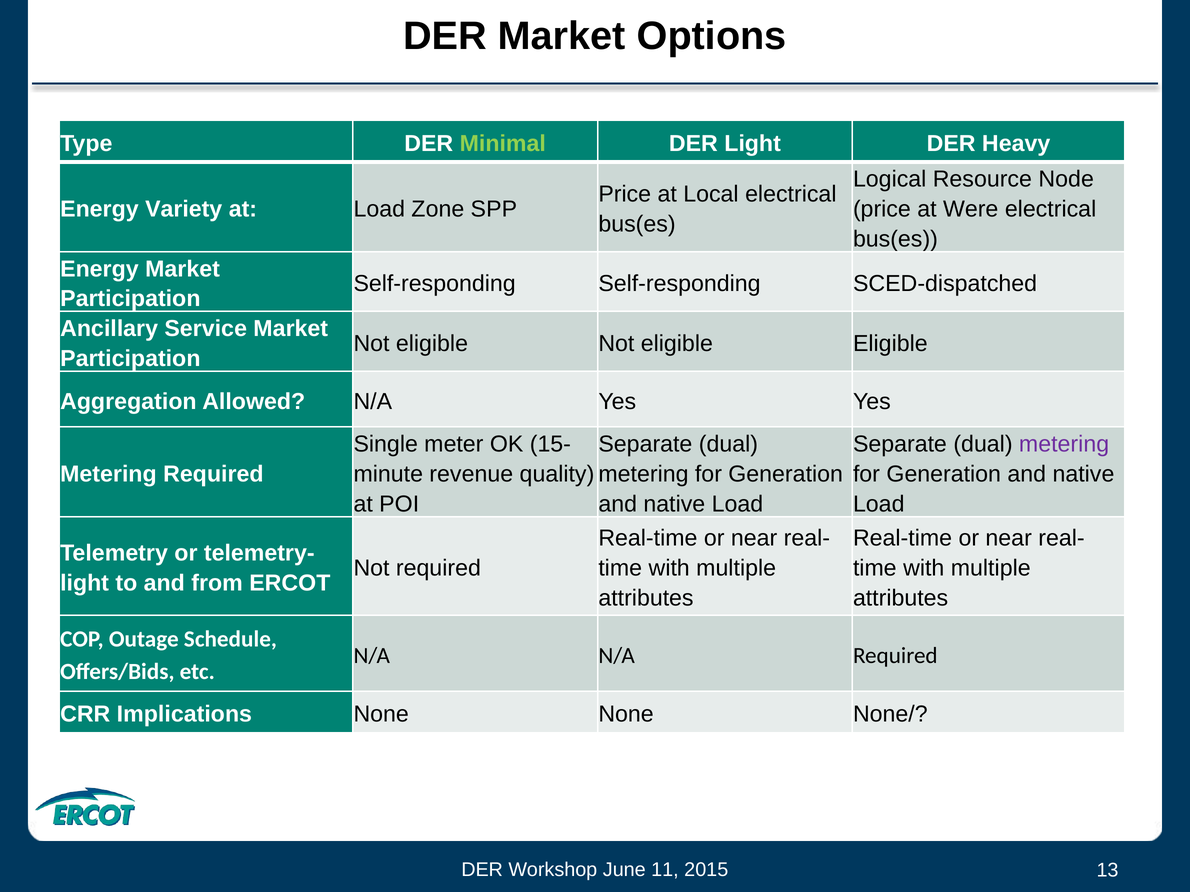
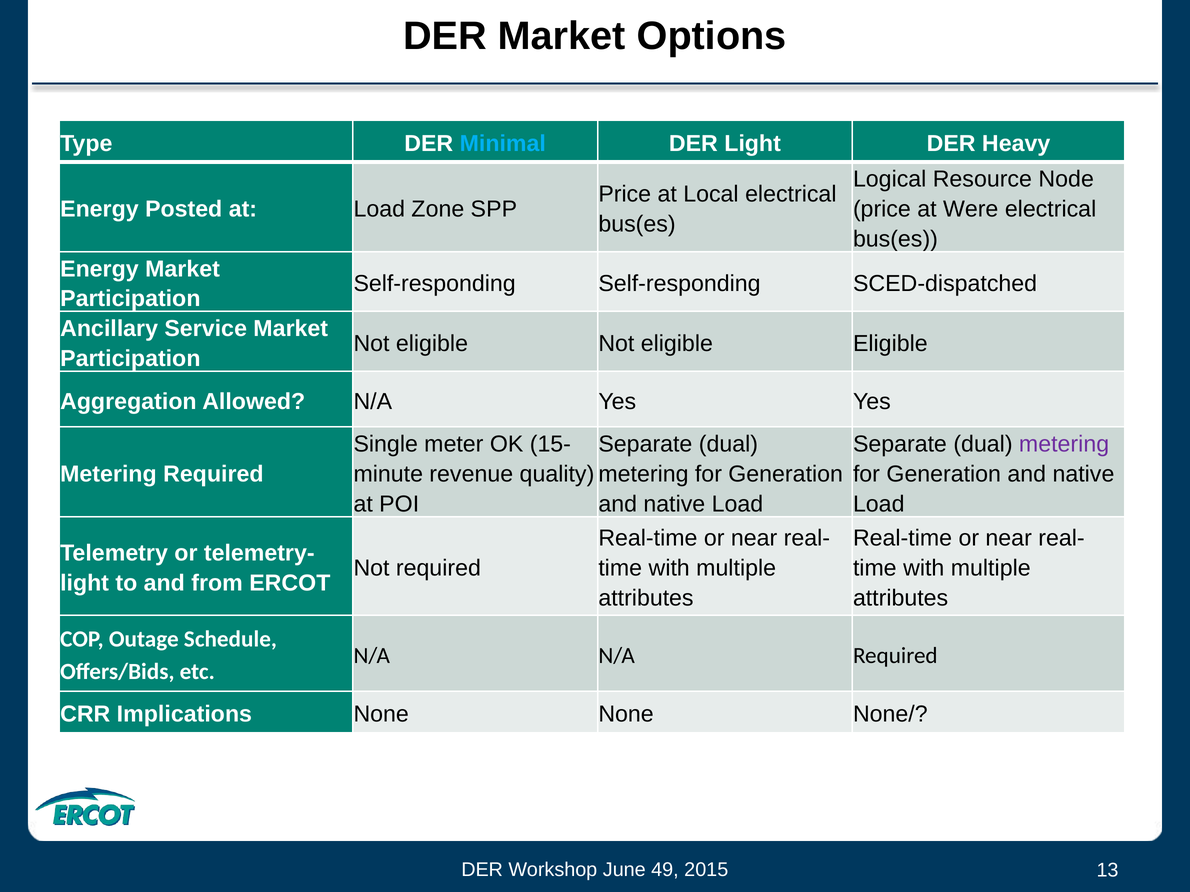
Minimal colour: light green -> light blue
Variety: Variety -> Posted
11: 11 -> 49
